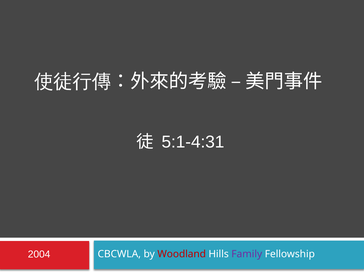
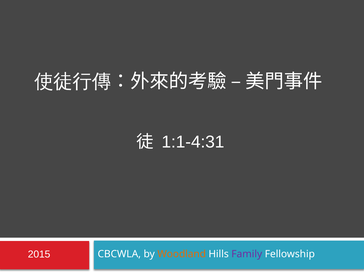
5:1-4:31: 5:1-4:31 -> 1:1-4:31
2004: 2004 -> 2015
Woodland colour: red -> orange
